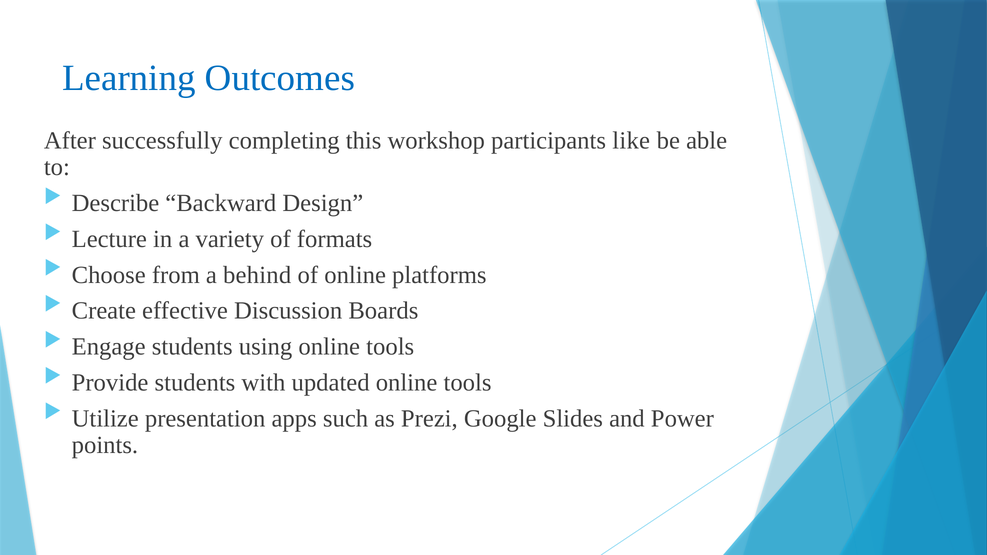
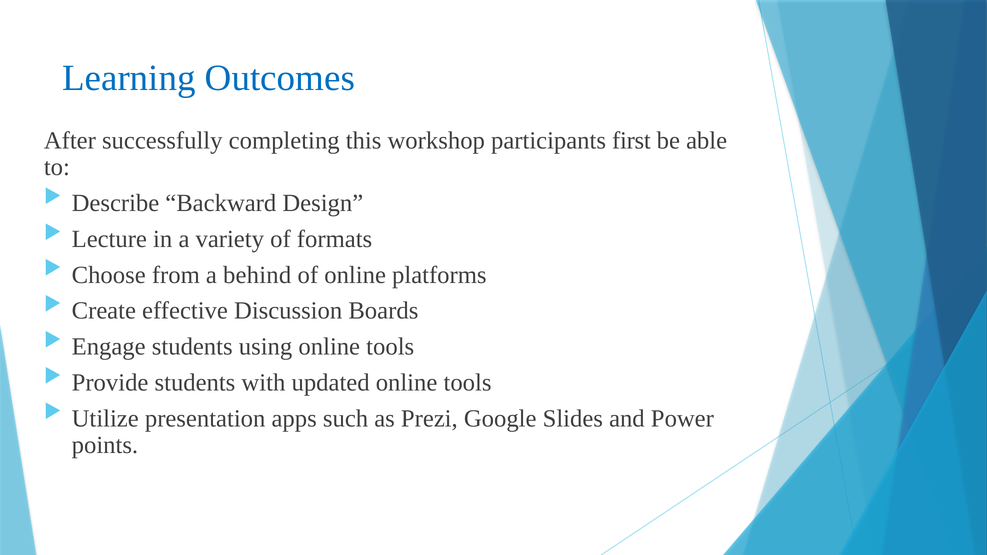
like: like -> first
